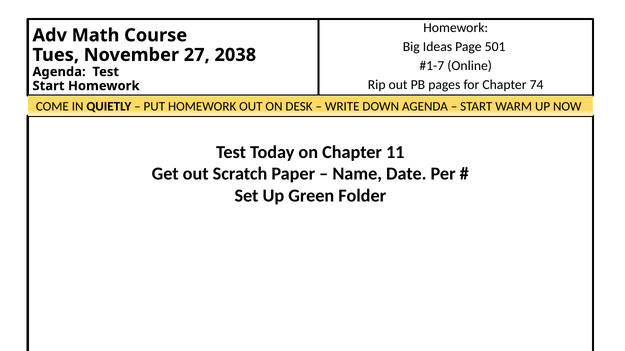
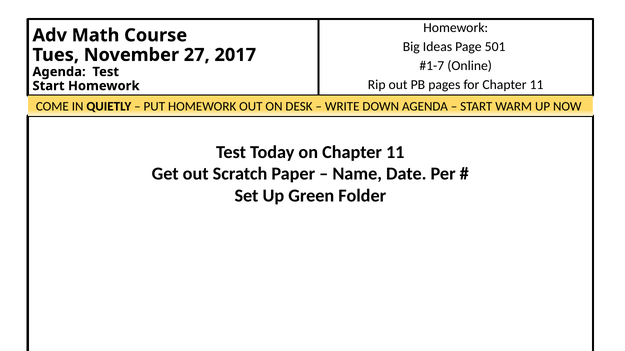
2038: 2038 -> 2017
for Chapter 74: 74 -> 11
